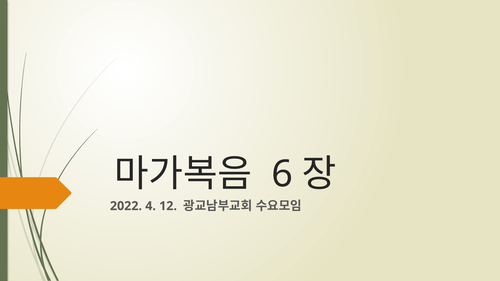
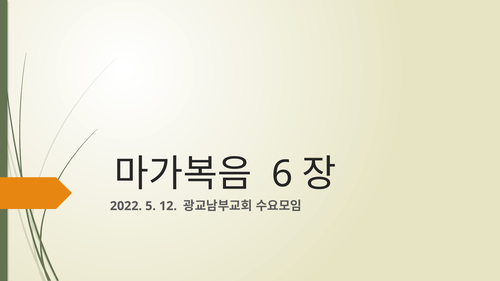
4: 4 -> 5
